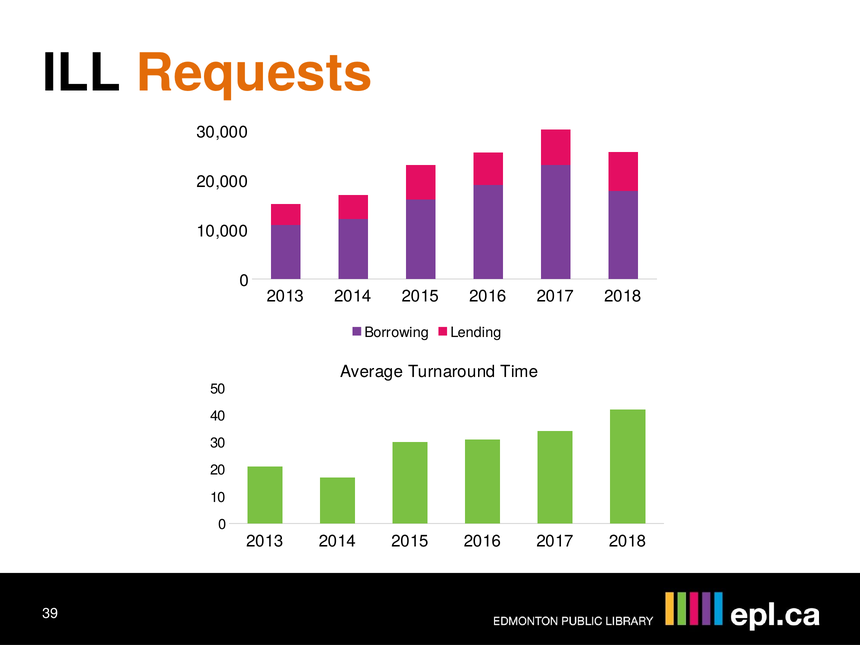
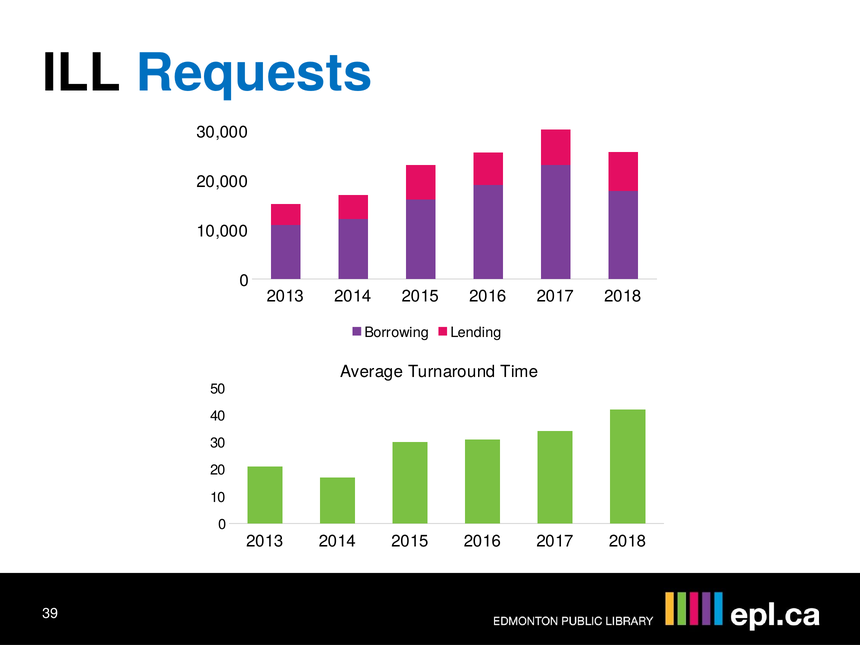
Requests colour: orange -> blue
